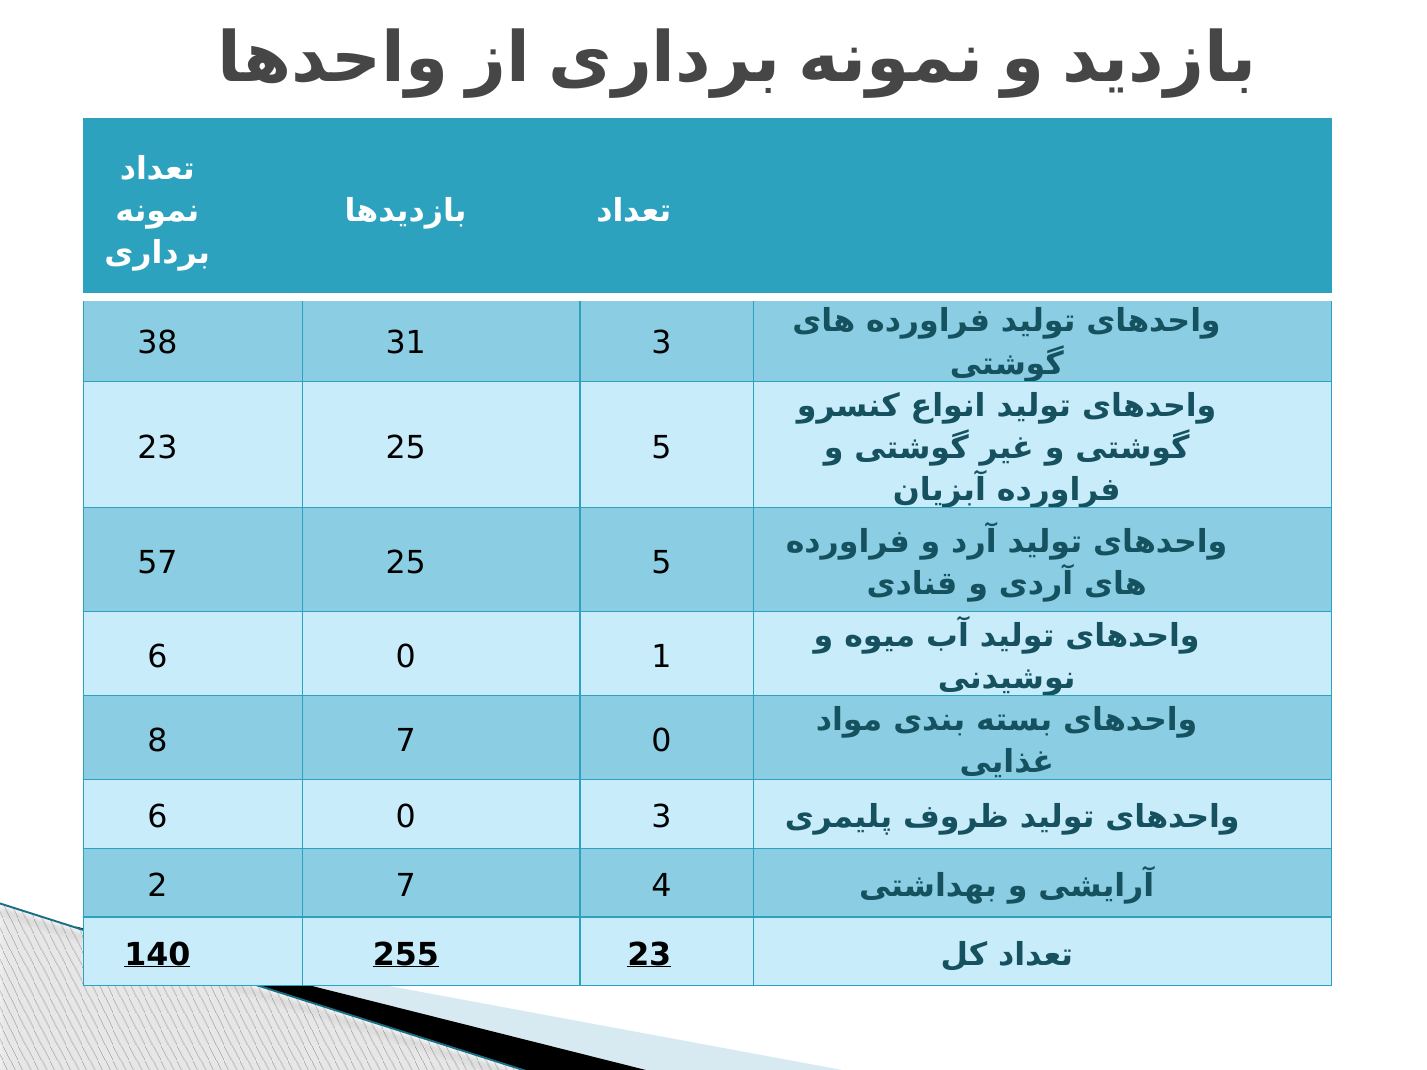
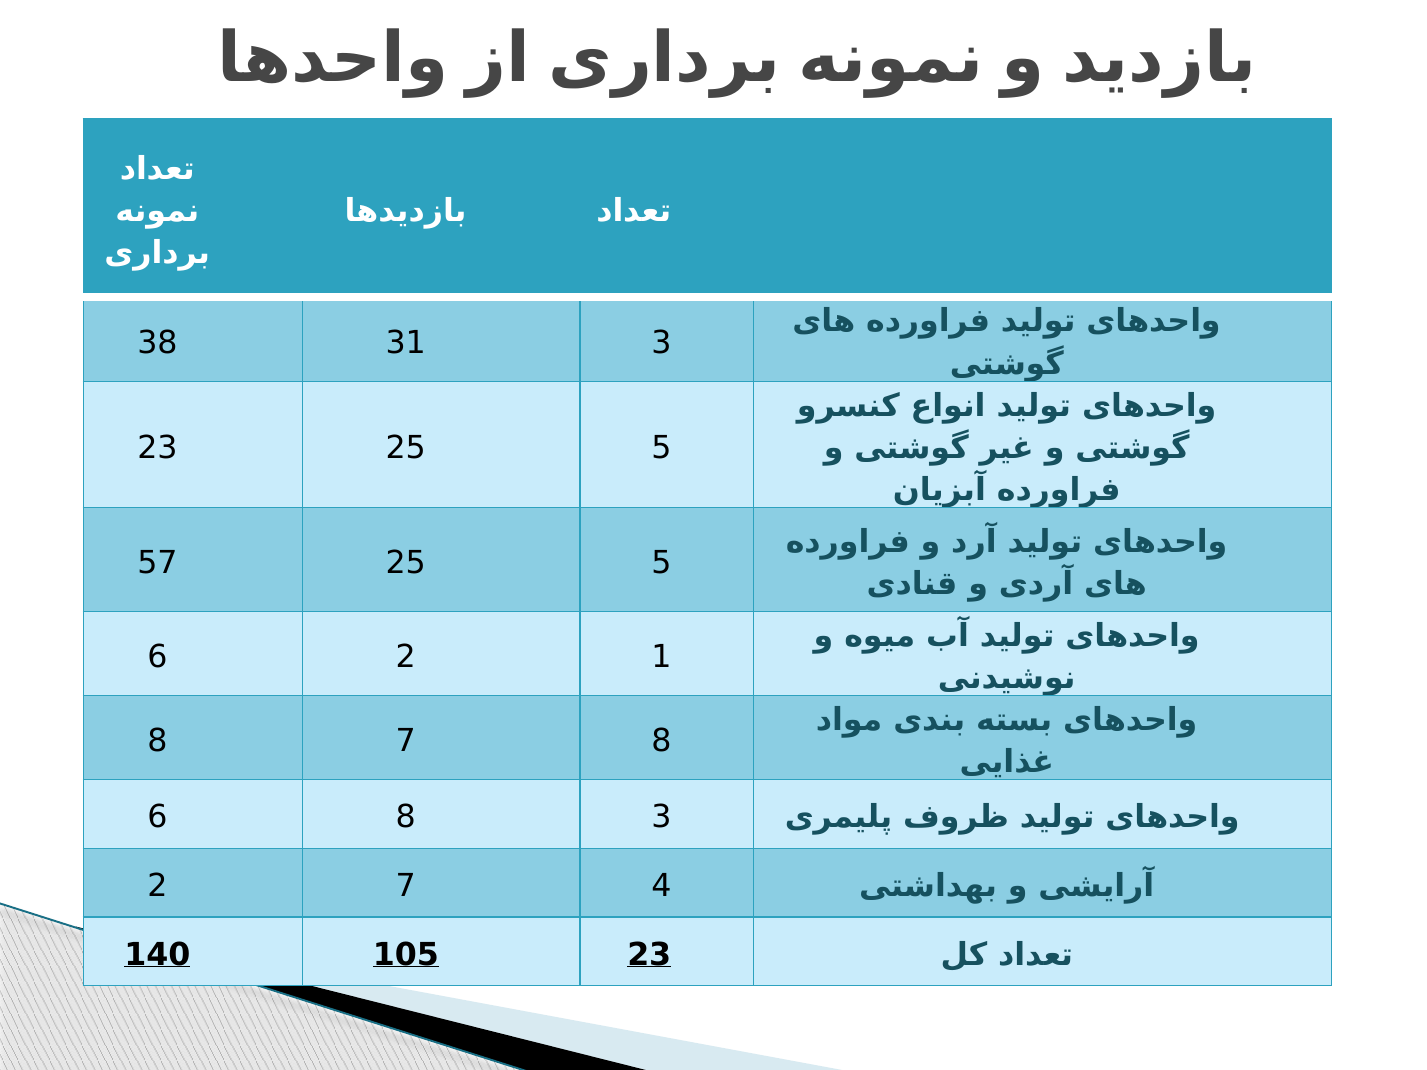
0 at (406, 657): 0 -> 2
7 0: 0 -> 8
0 at (406, 817): 0 -> 8
255: 255 -> 105
